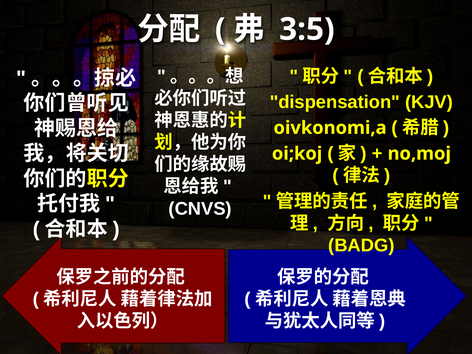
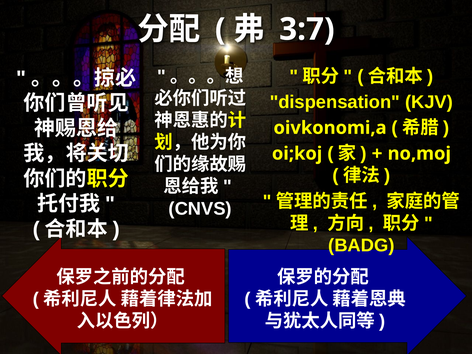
3:5: 3:5 -> 3:7
